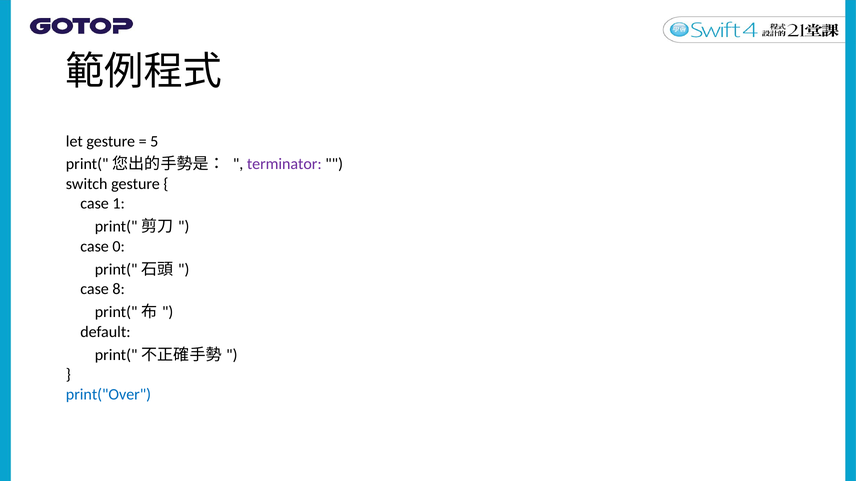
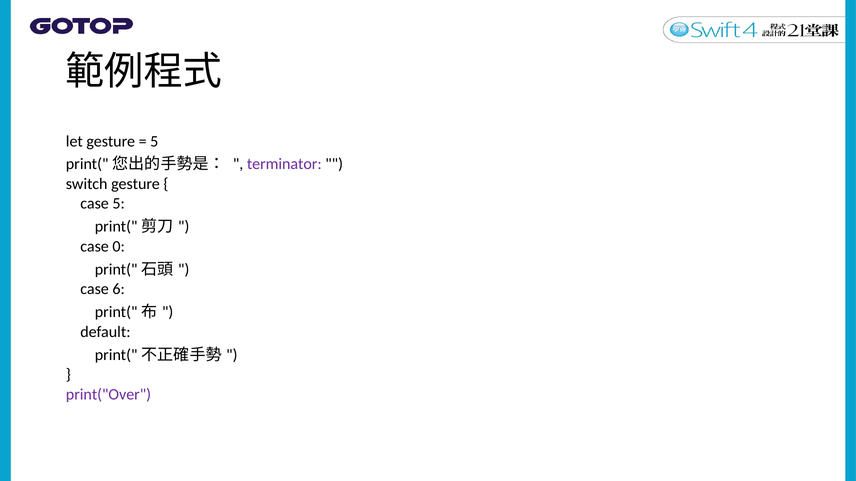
case 1: 1 -> 5
8: 8 -> 6
print("Over colour: blue -> purple
